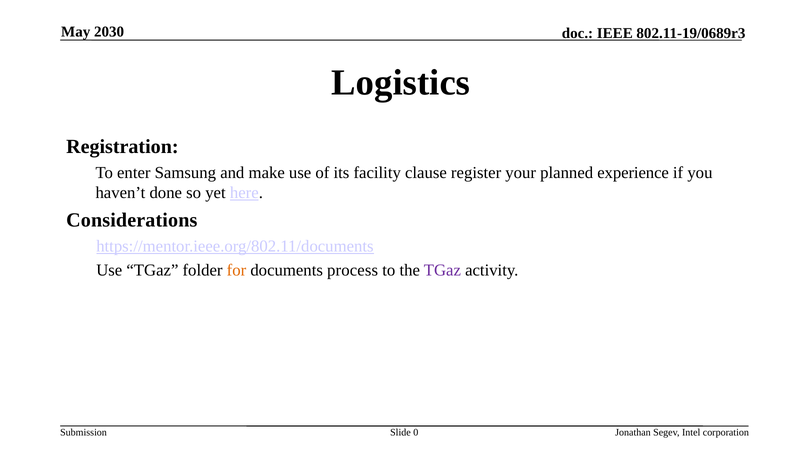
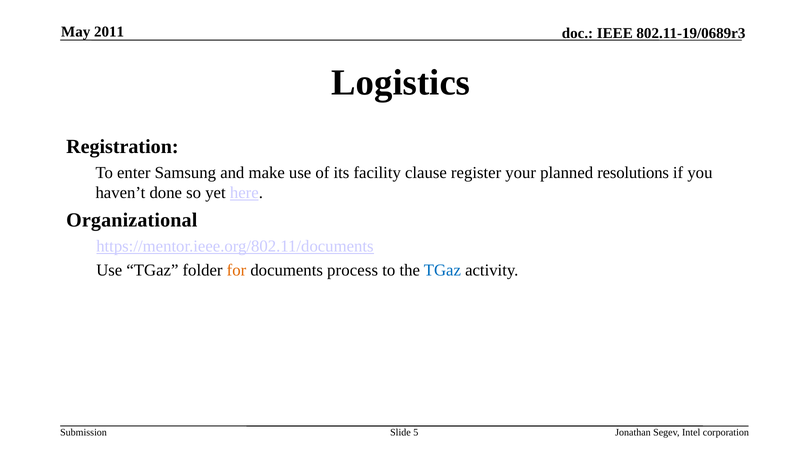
2030: 2030 -> 2011
experience: experience -> resolutions
Considerations: Considerations -> Organizational
TGaz at (442, 270) colour: purple -> blue
0: 0 -> 5
